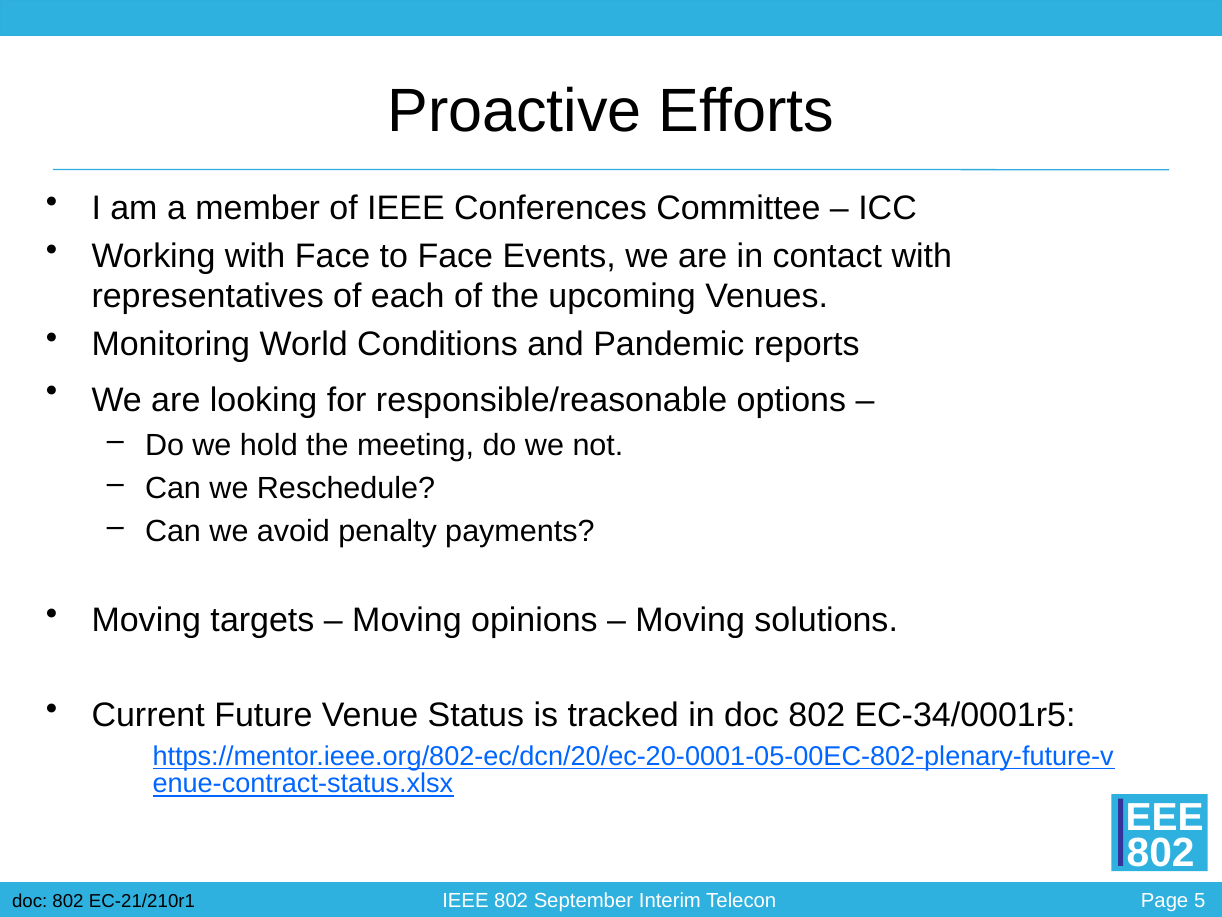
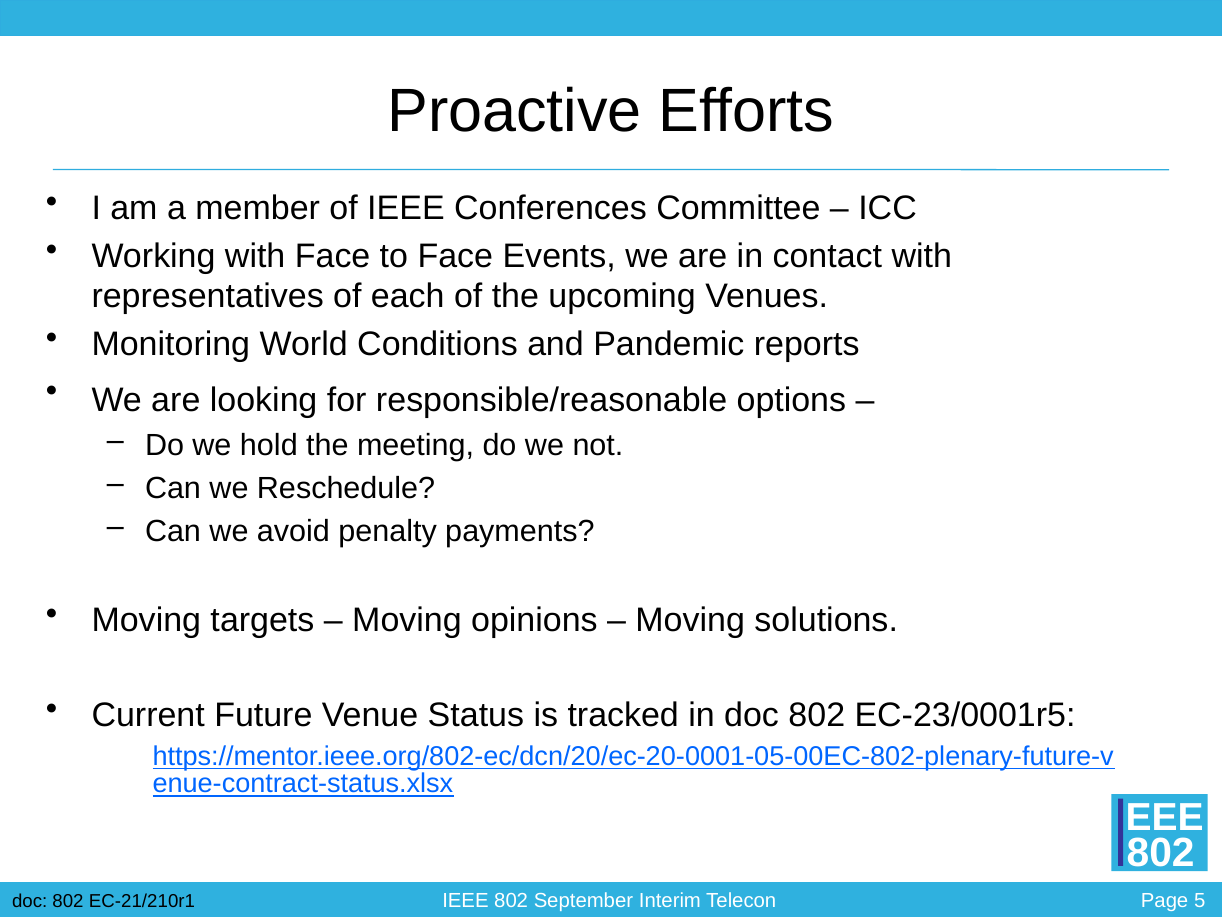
EC-34/0001r5: EC-34/0001r5 -> EC-23/0001r5
